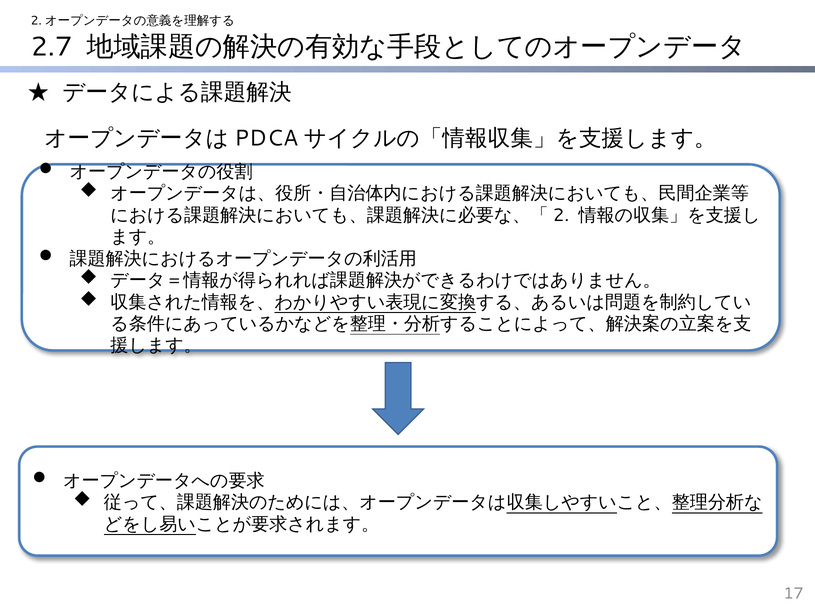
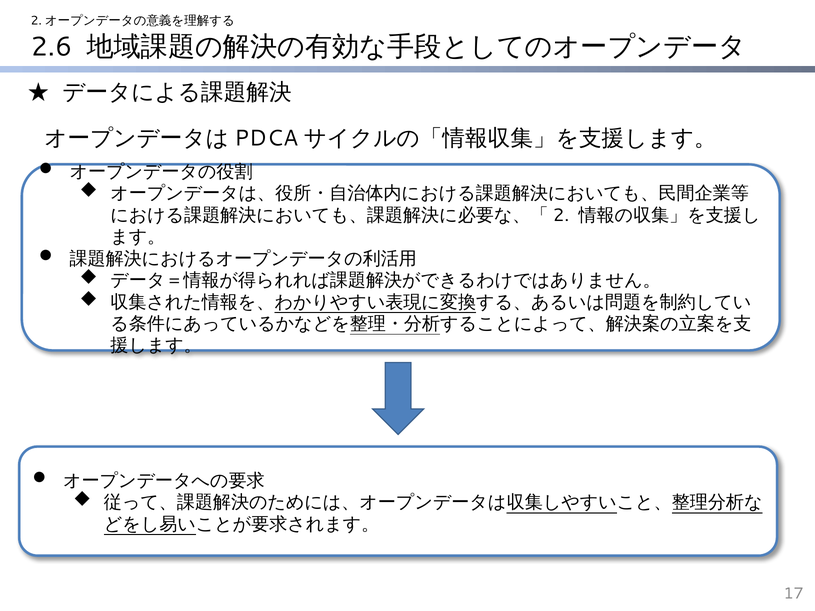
2.7: 2.7 -> 2.6
